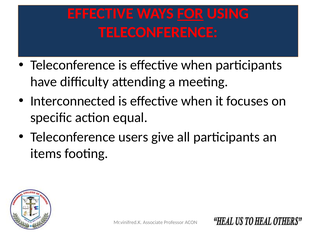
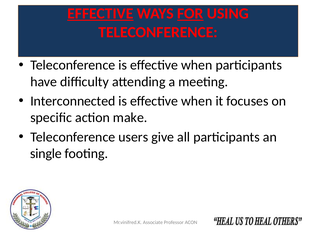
EFFECTIVE at (100, 14) underline: none -> present
equal: equal -> make
items: items -> single
